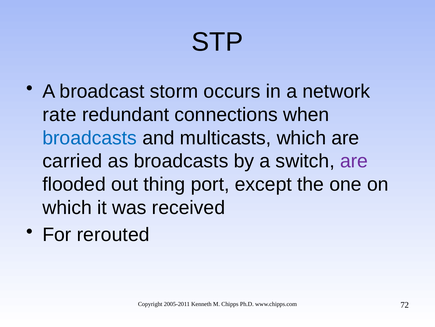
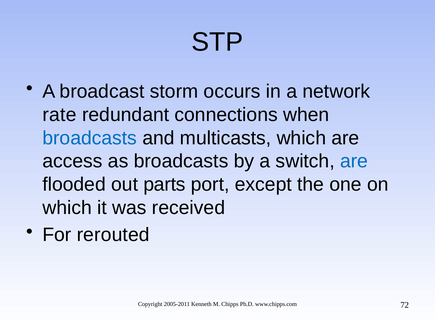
carried: carried -> access
are at (354, 161) colour: purple -> blue
thing: thing -> parts
